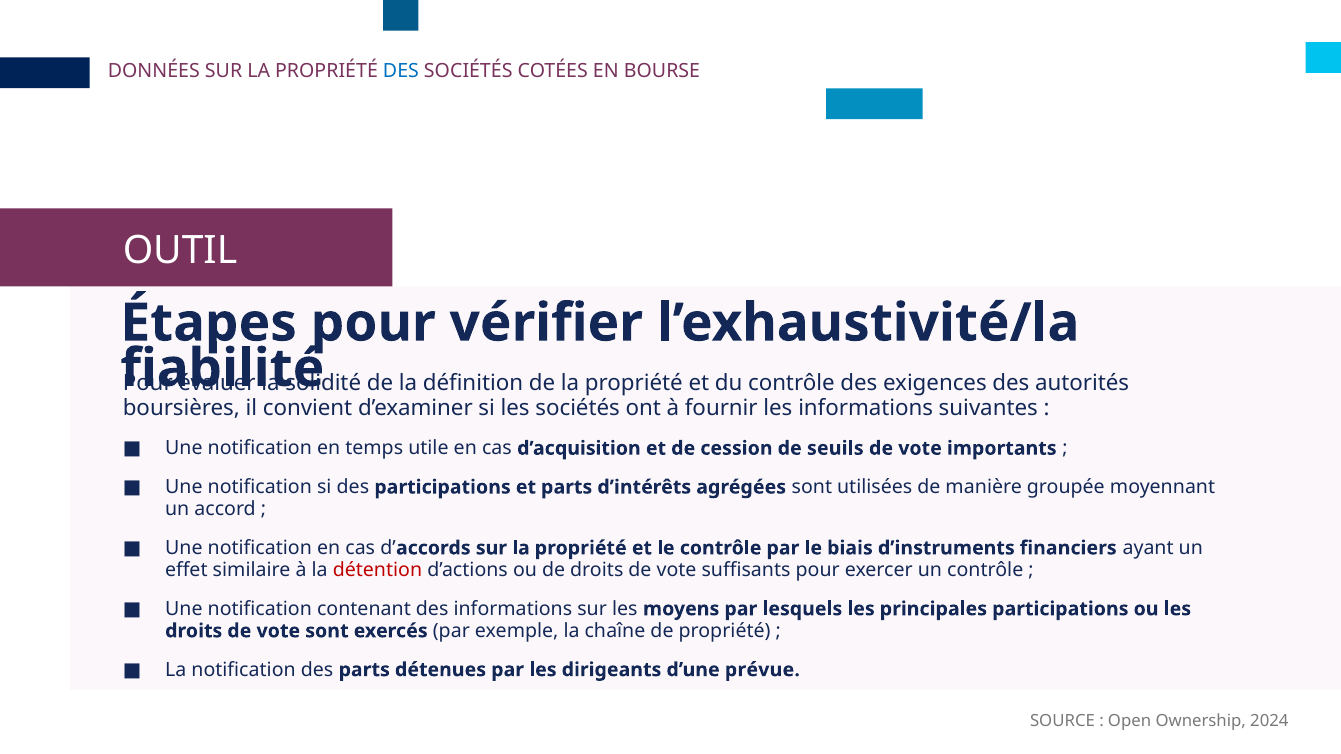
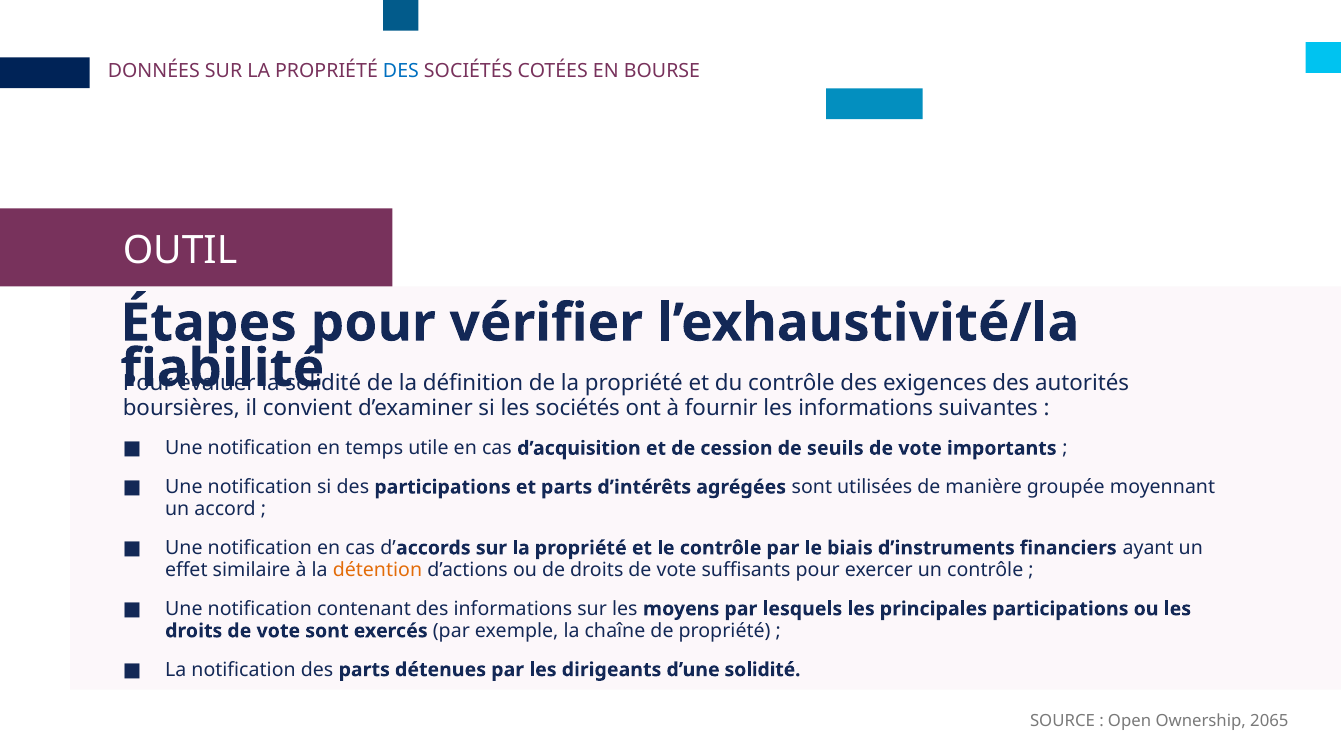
détention colour: red -> orange
d’une prévue: prévue -> solidité
2024: 2024 -> 2065
